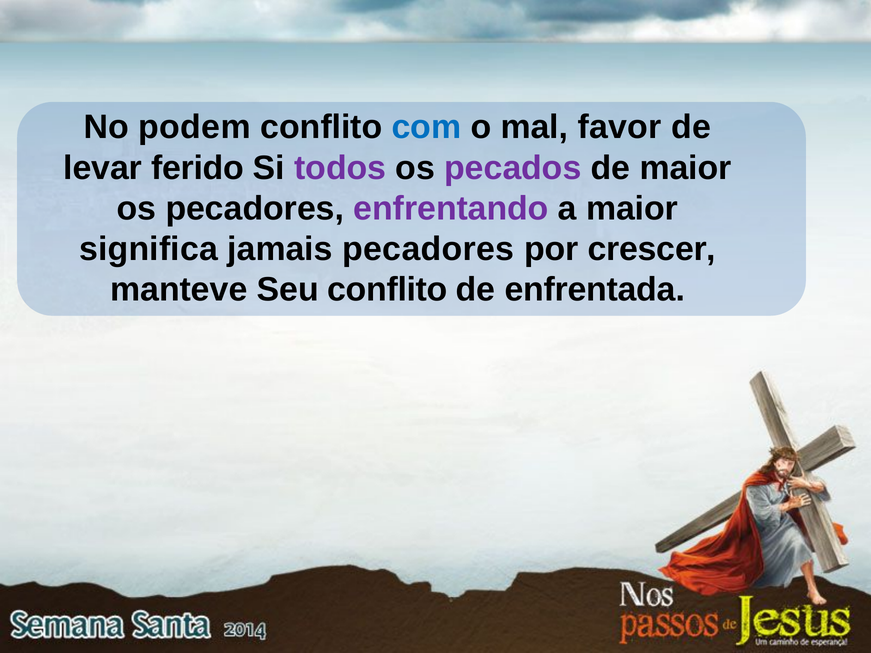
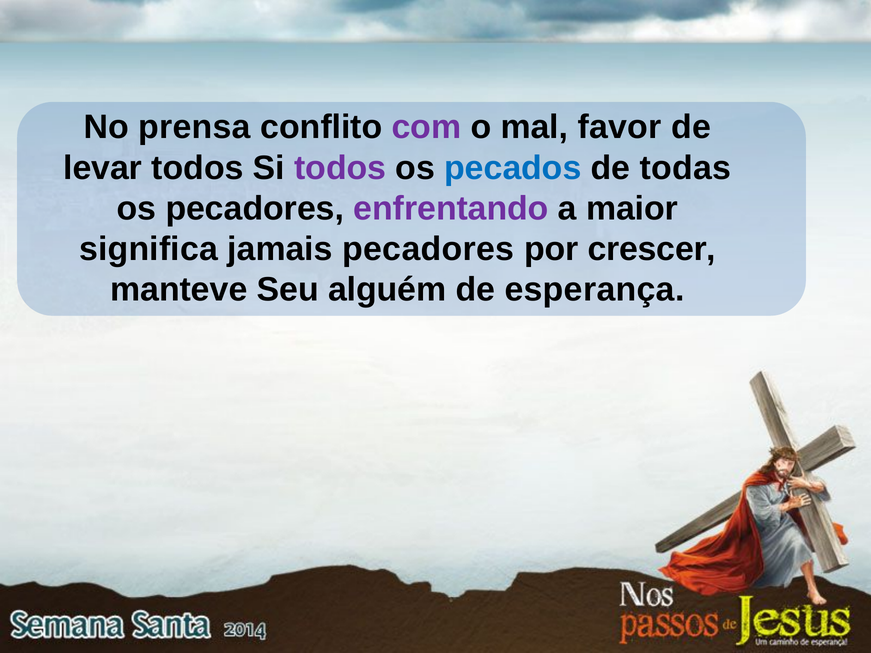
podem: podem -> prensa
com colour: blue -> purple
levar ferido: ferido -> todos
pecados colour: purple -> blue
de maior: maior -> todas
Seu conflito: conflito -> alguém
enfrentada: enfrentada -> esperança
